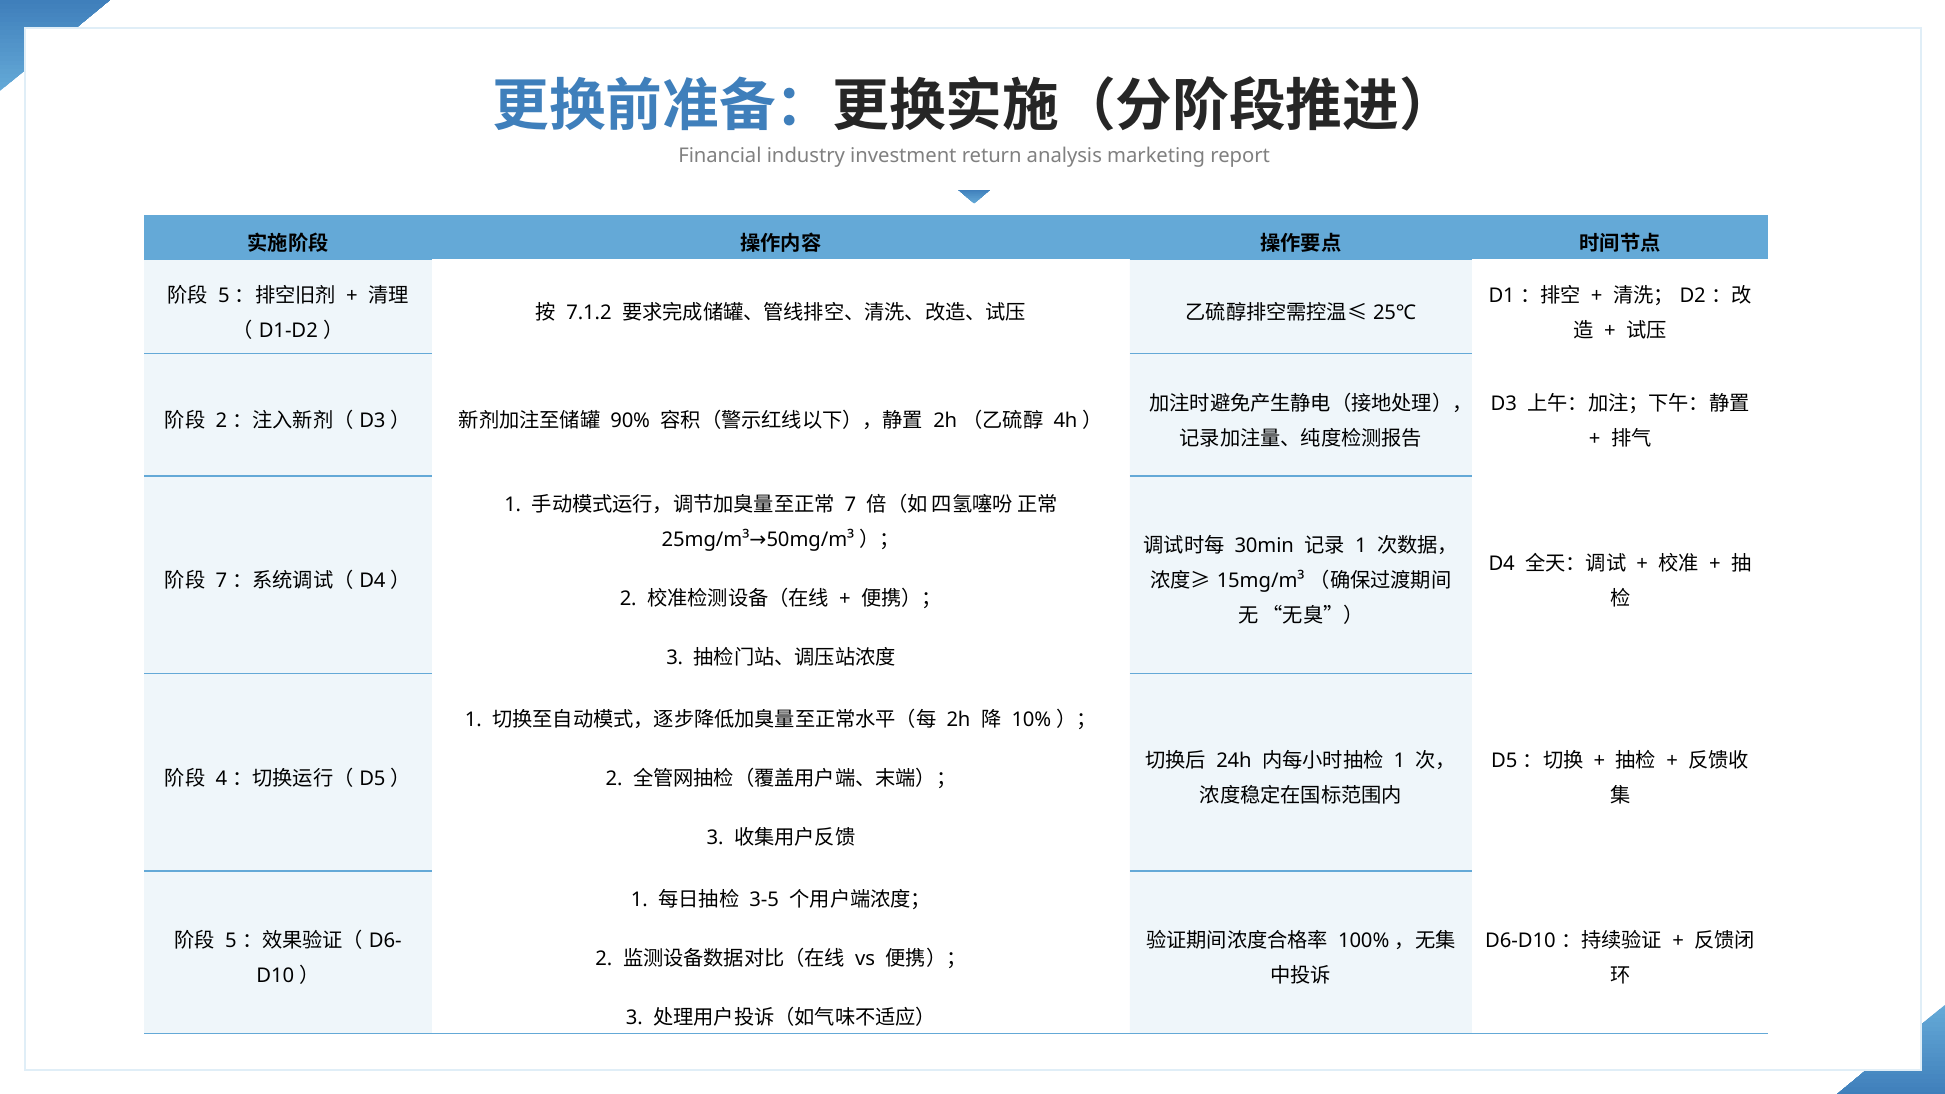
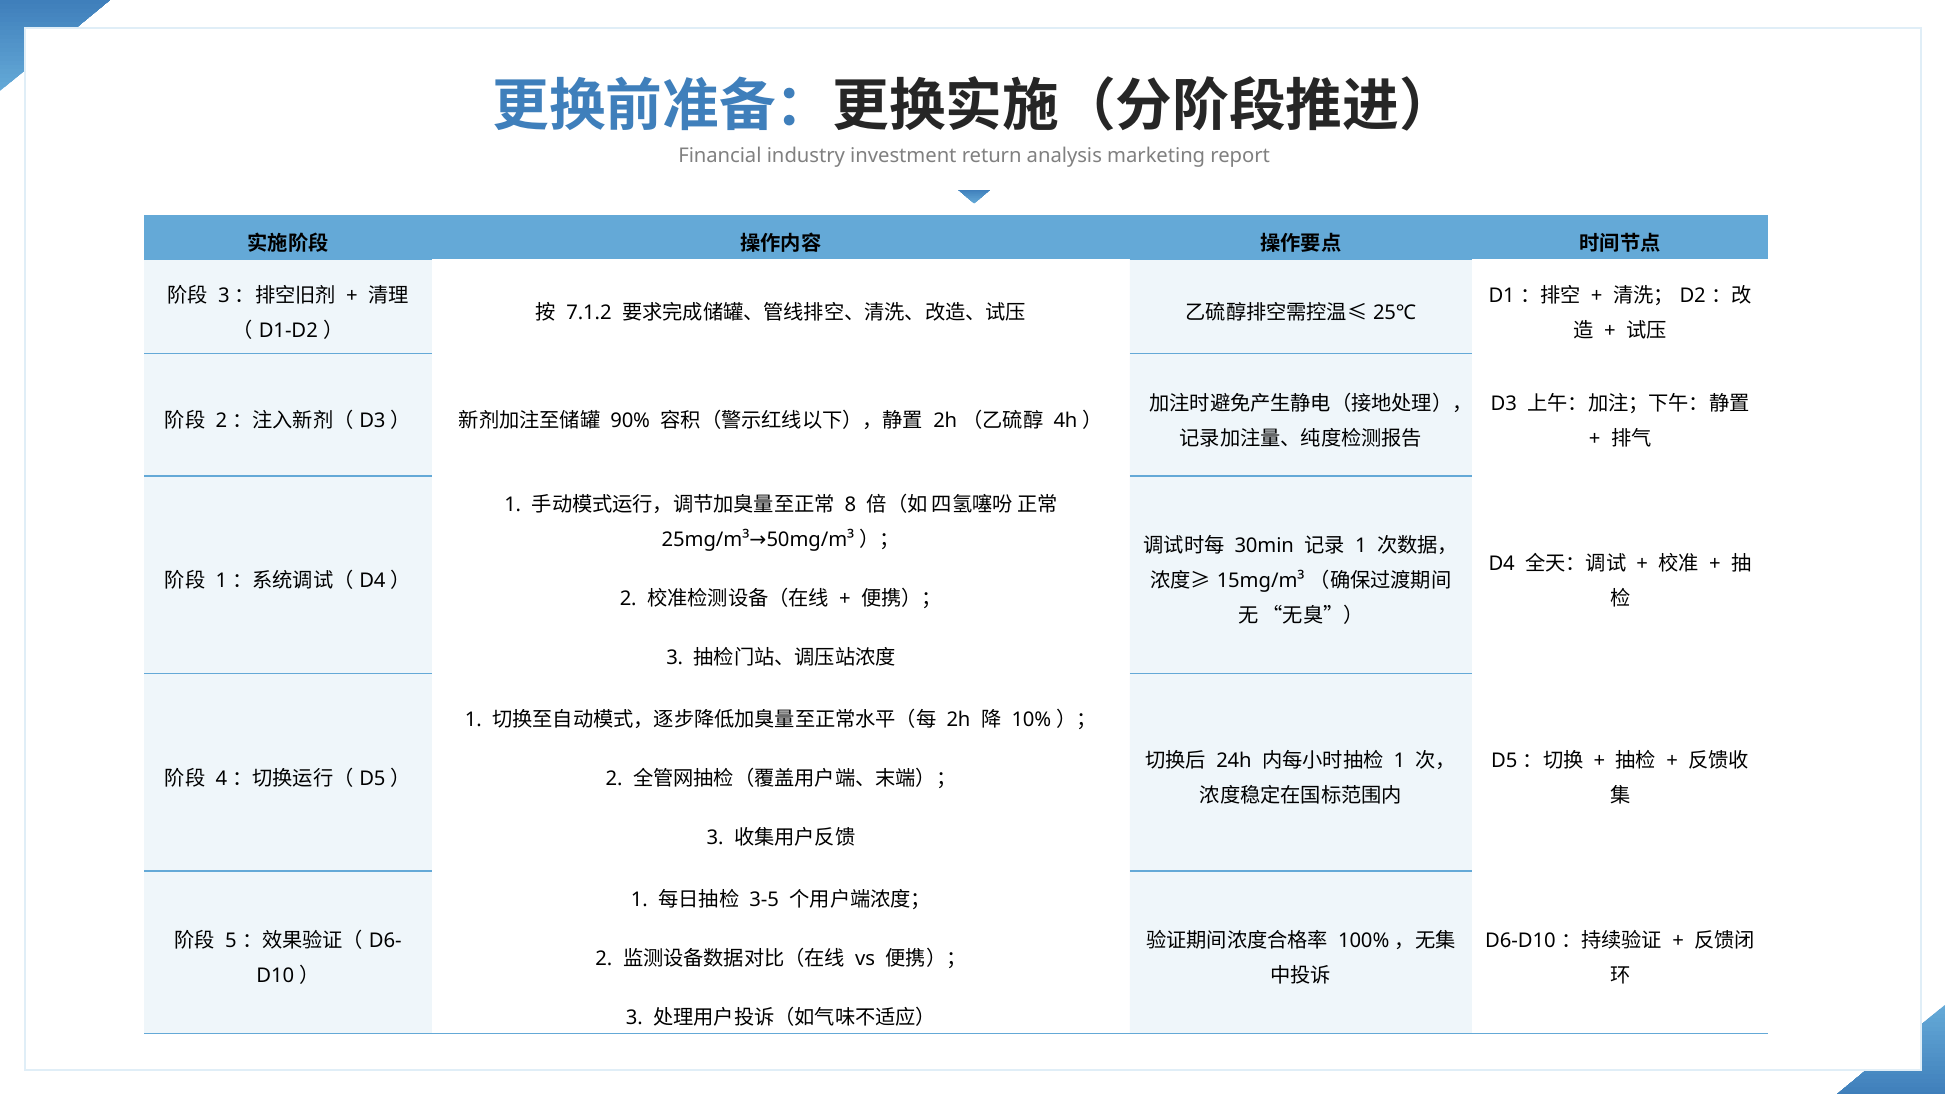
5 at (224, 295): 5 -> 3
7 at (851, 504): 7 -> 8
7 at (221, 581): 7 -> 1
